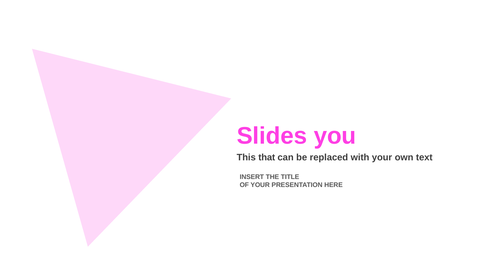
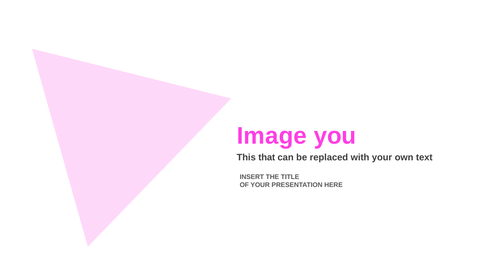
Slides: Slides -> Image
